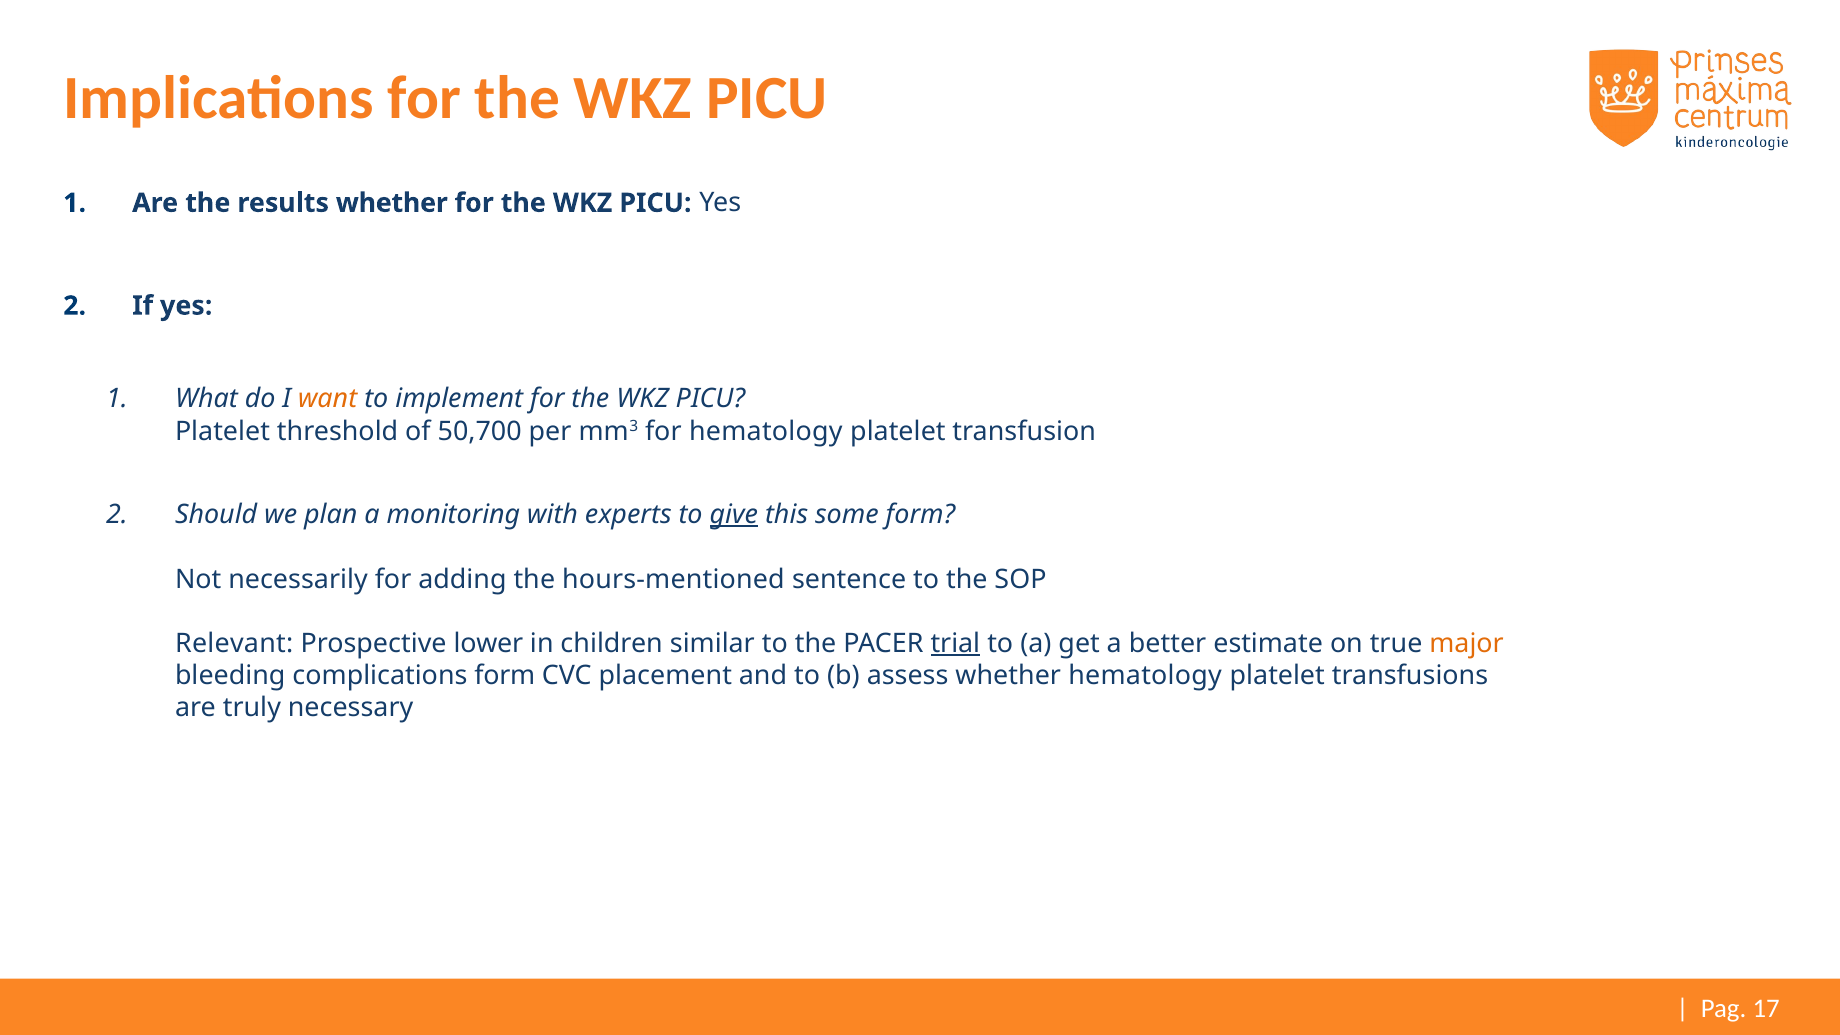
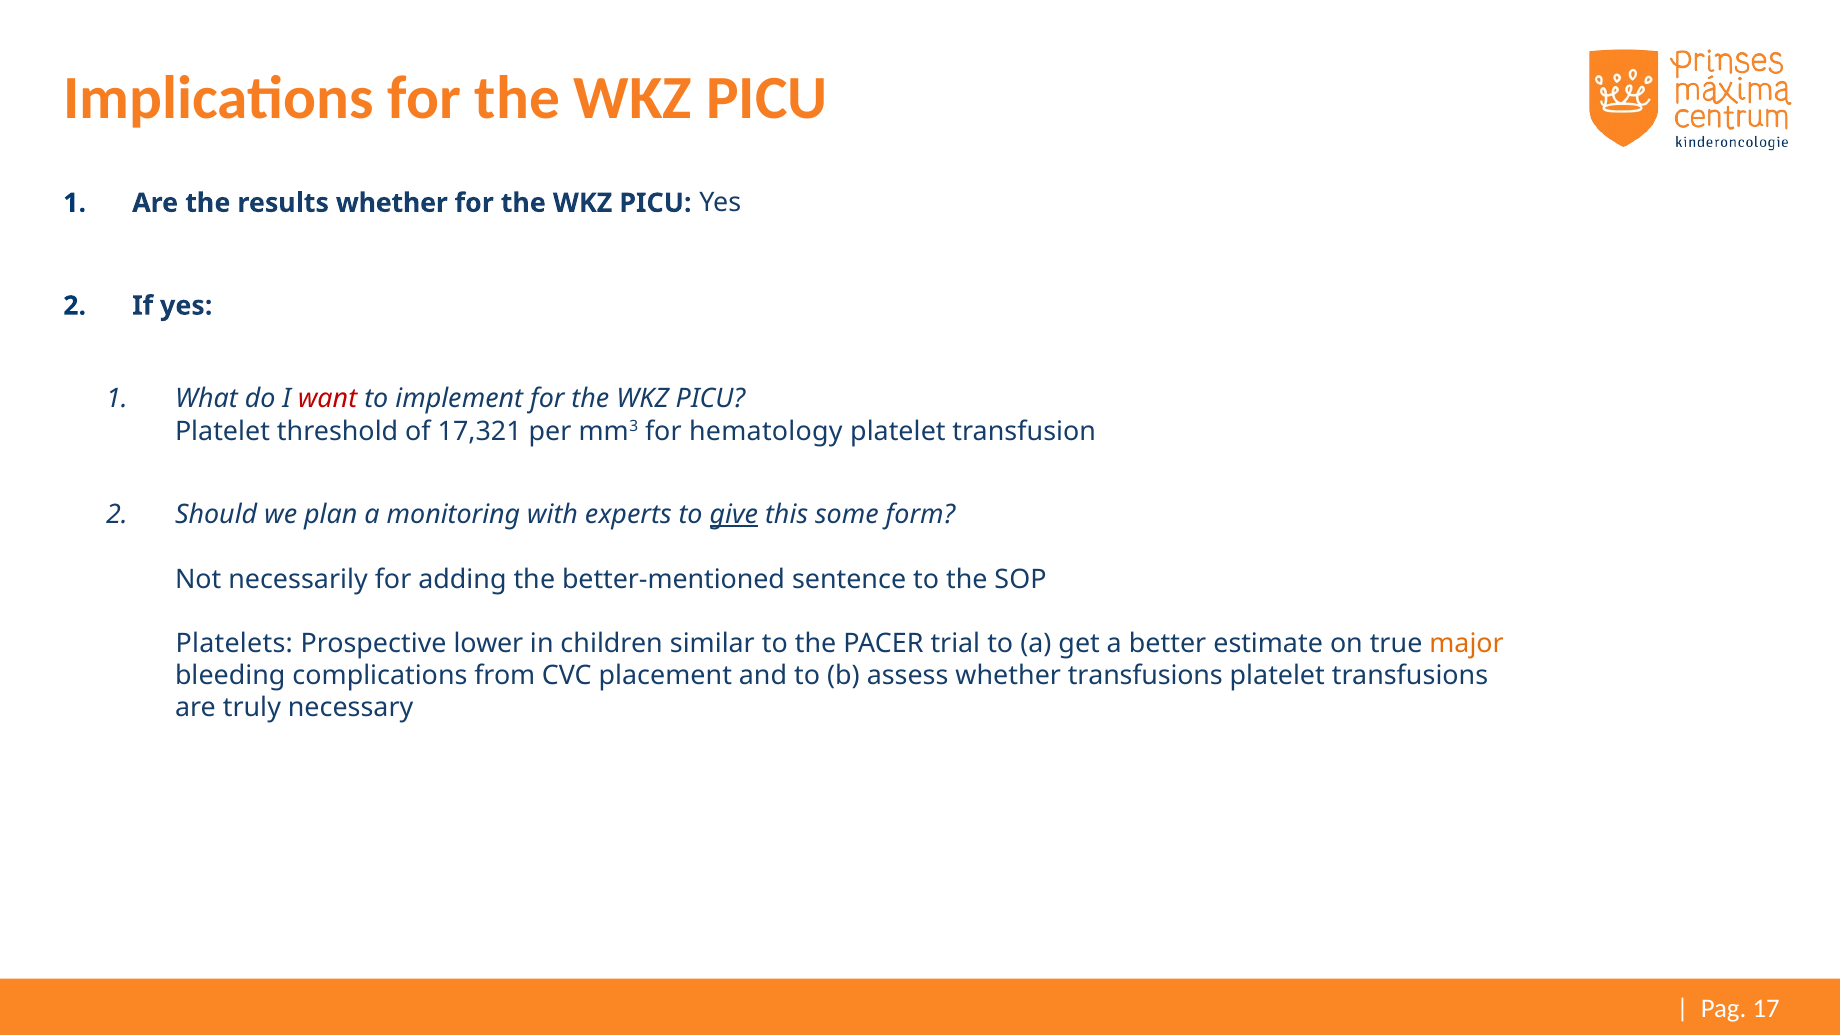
want colour: orange -> red
50,700: 50,700 -> 17,321
hours-mentioned: hours-mentioned -> better-mentioned
Relevant: Relevant -> Platelets
trial underline: present -> none
complications form: form -> from
whether hematology: hematology -> transfusions
